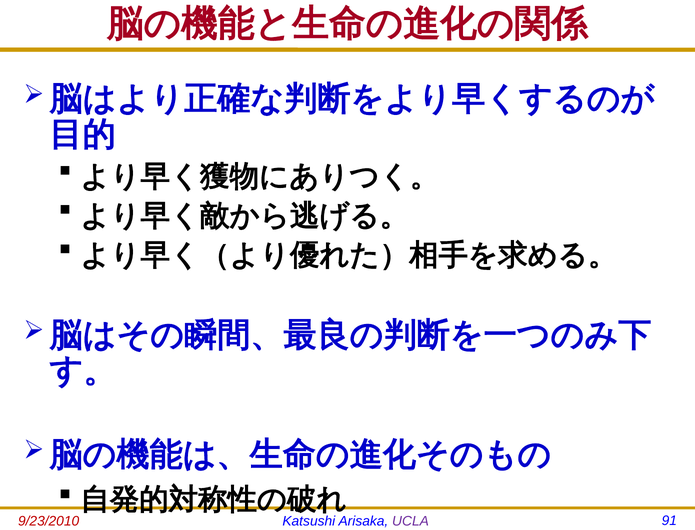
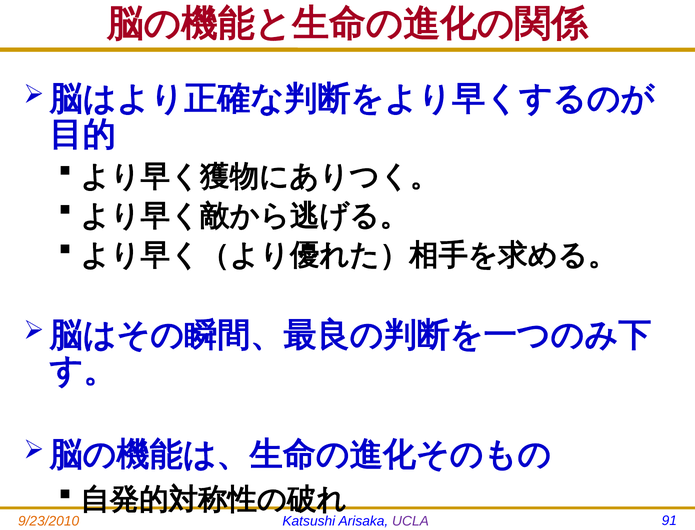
9/23/2010 colour: red -> orange
